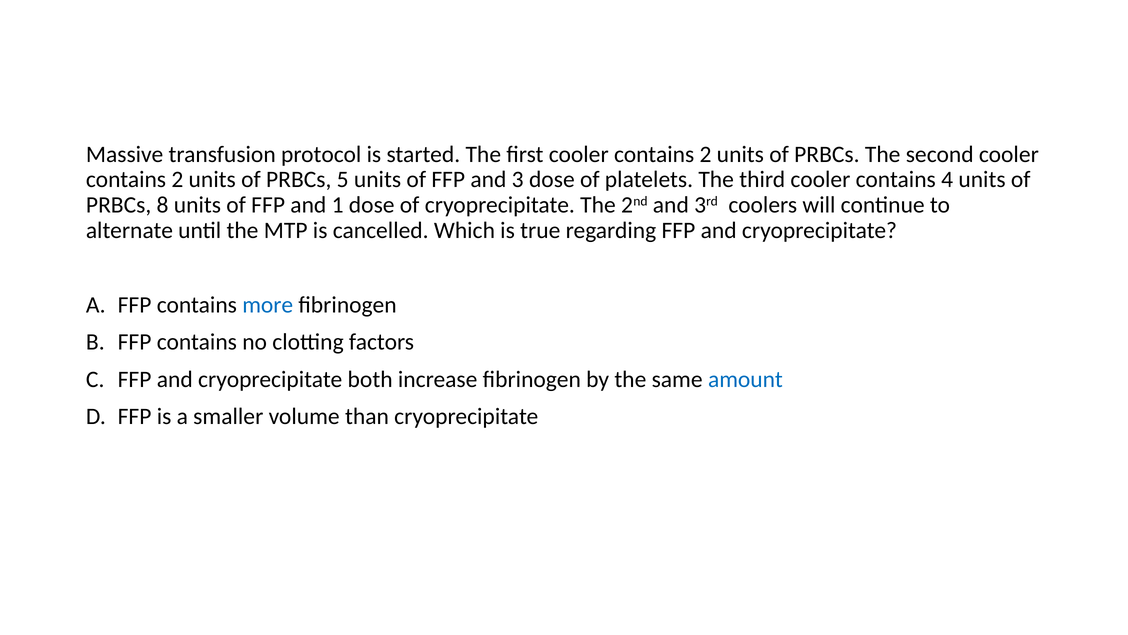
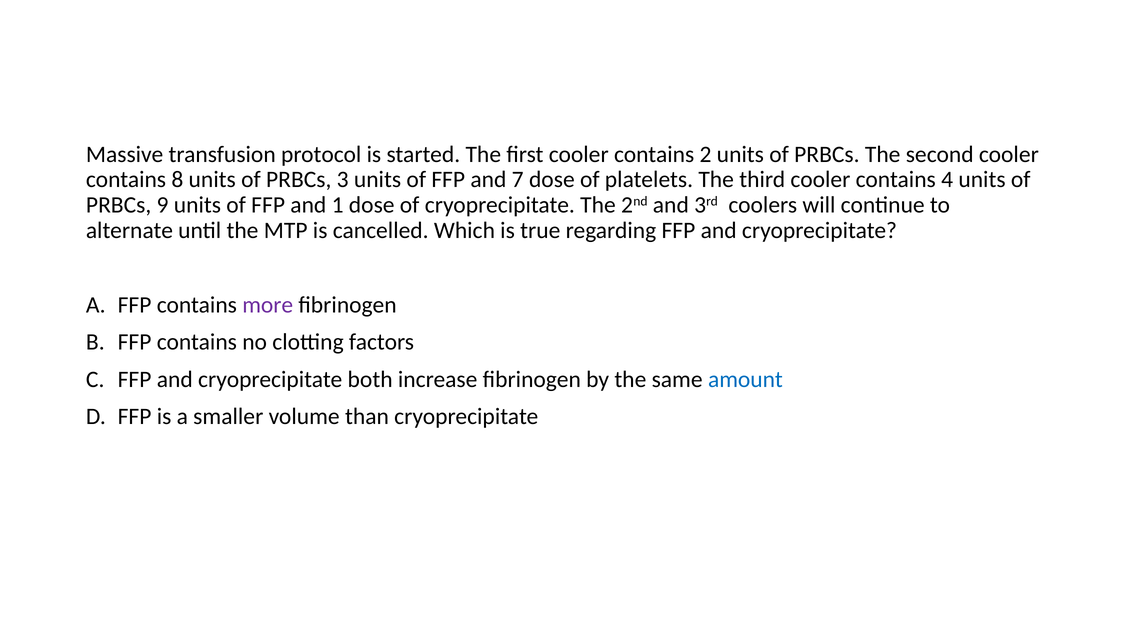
2 at (177, 180): 2 -> 8
5: 5 -> 3
3: 3 -> 7
8: 8 -> 9
more colour: blue -> purple
